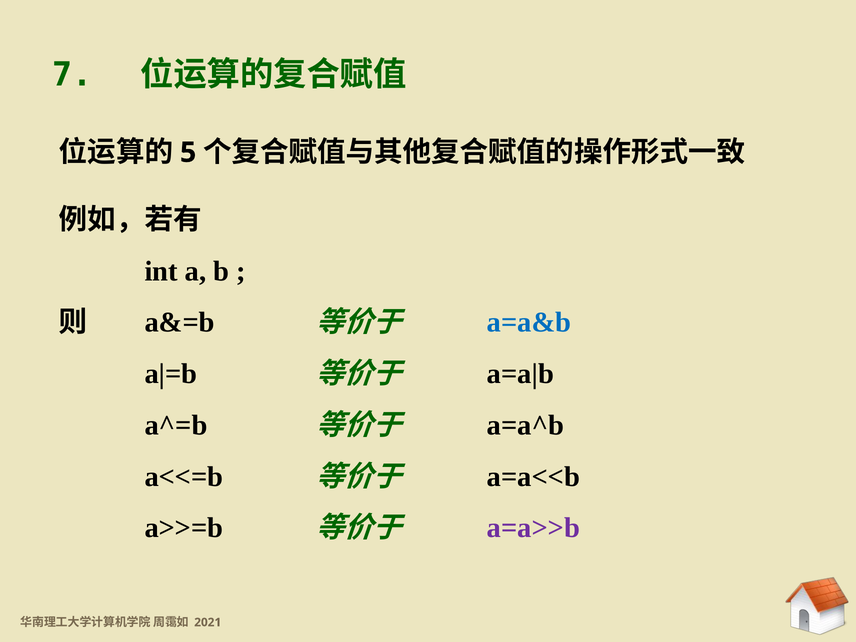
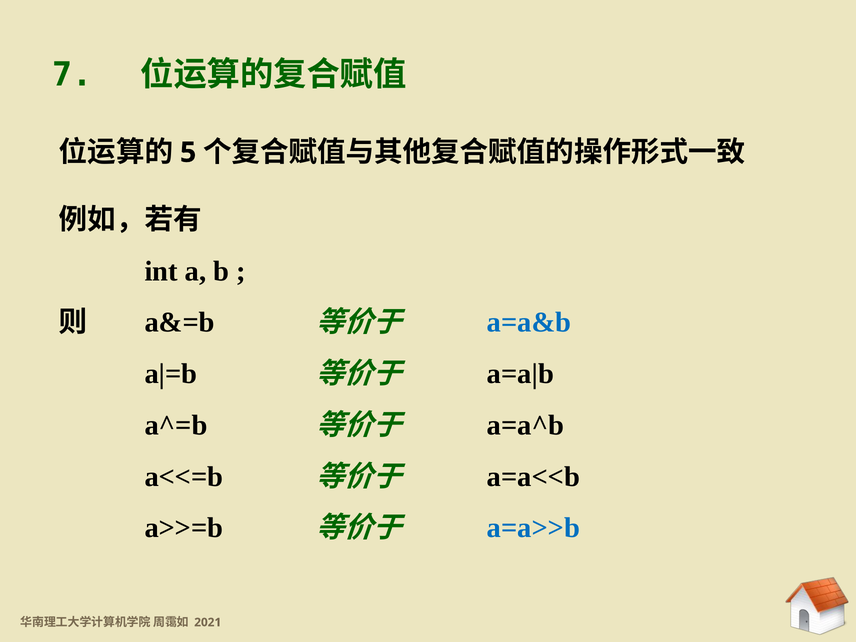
a=a>>b colour: purple -> blue
